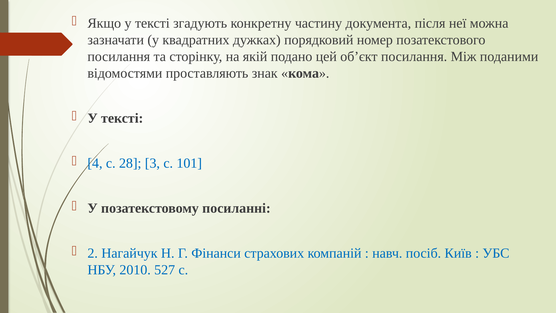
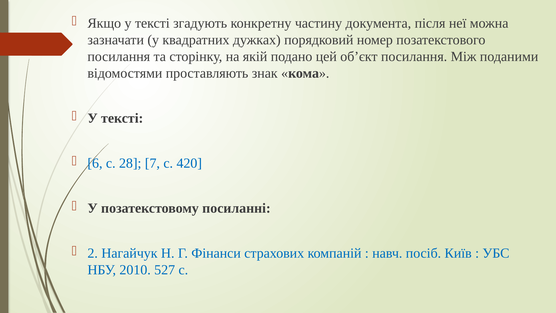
4: 4 -> 6
3: 3 -> 7
101: 101 -> 420
